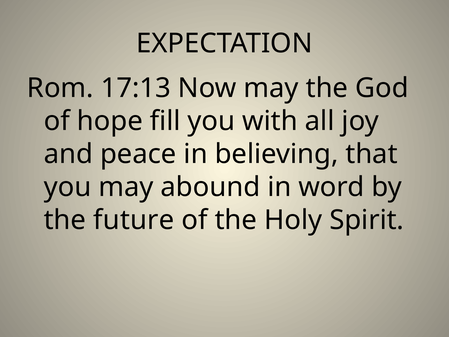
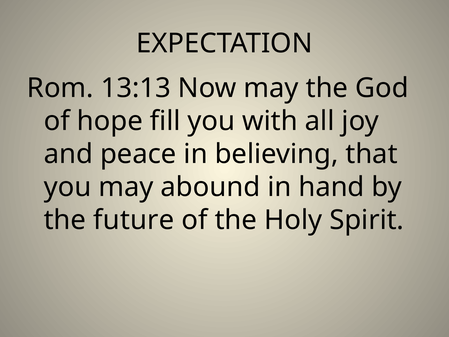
17:13: 17:13 -> 13:13
word: word -> hand
